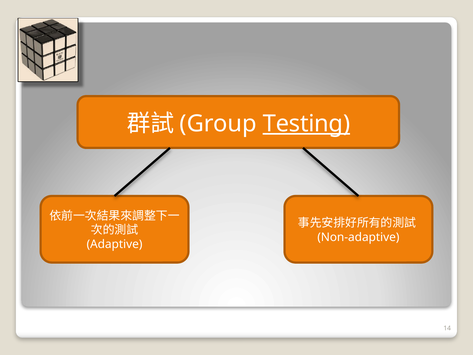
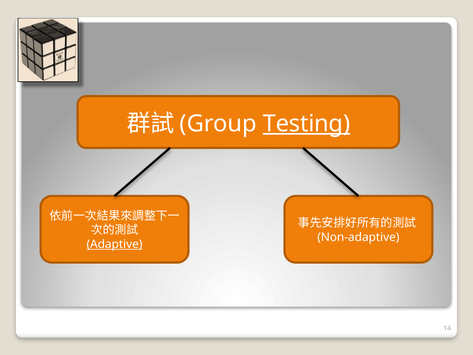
Adaptive underline: none -> present
